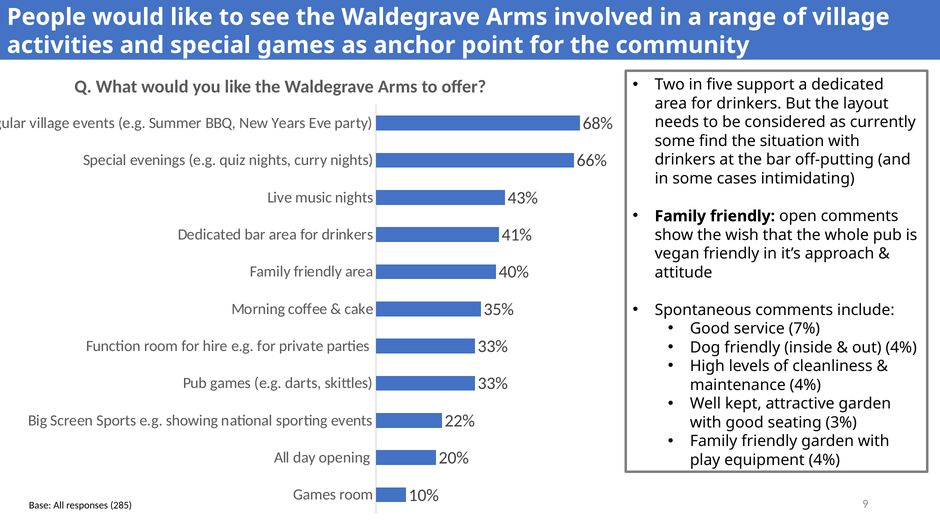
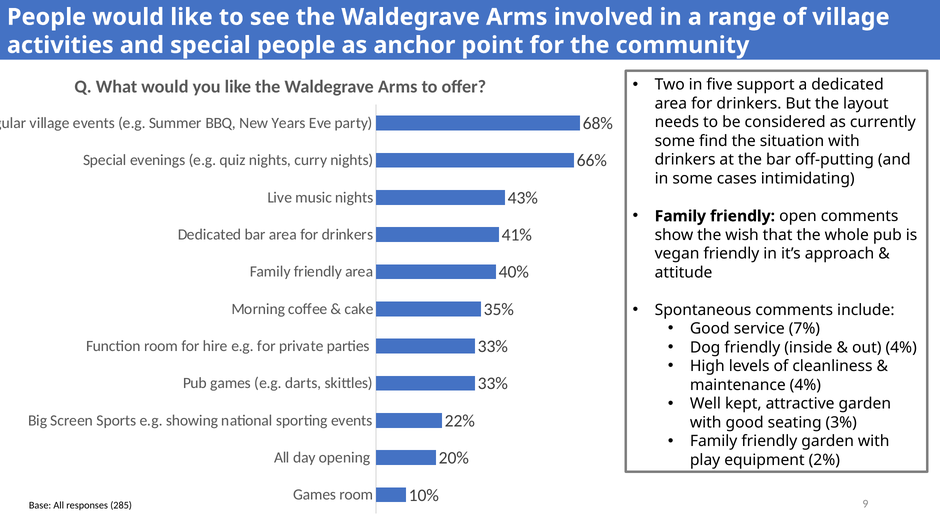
special games: games -> people
equipment 4%: 4% -> 2%
